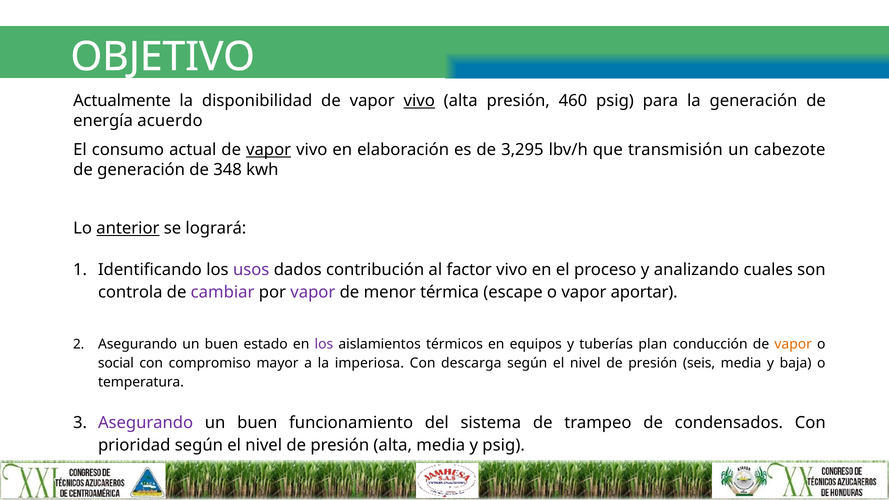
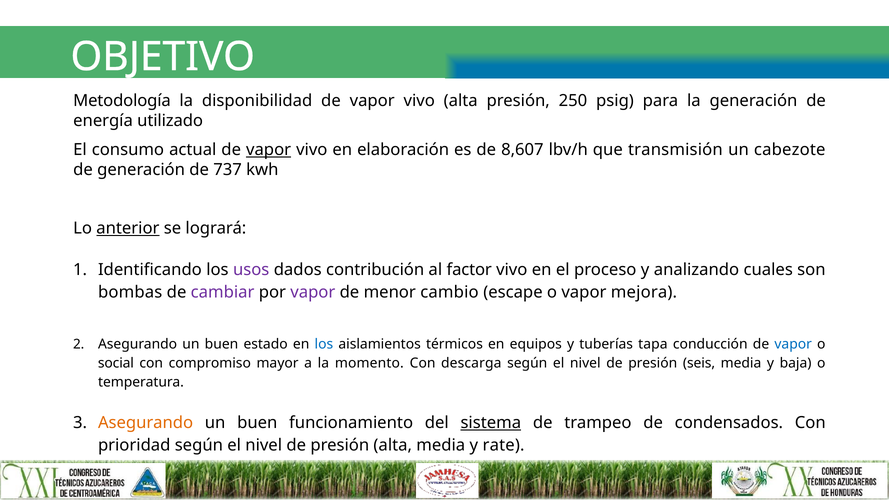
Actualmente: Actualmente -> Metodología
vivo at (419, 101) underline: present -> none
460: 460 -> 250
acuerdo: acuerdo -> utilizado
3,295: 3,295 -> 8,607
348: 348 -> 737
controla: controla -> bombas
térmica: térmica -> cambio
aportar: aportar -> mejora
los at (324, 344) colour: purple -> blue
plan: plan -> tapa
vapor at (793, 344) colour: orange -> blue
imperiosa: imperiosa -> momento
Asegurando at (146, 423) colour: purple -> orange
sistema underline: none -> present
y psig: psig -> rate
